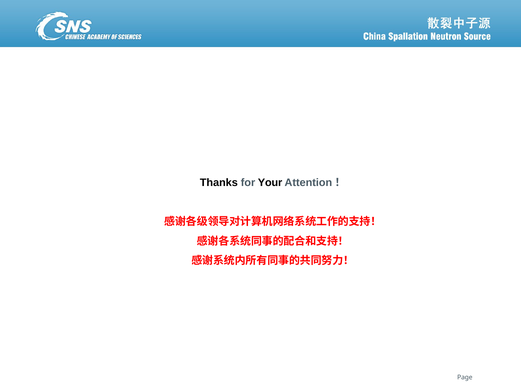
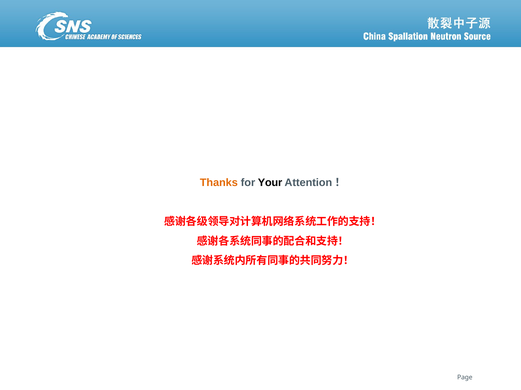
Thanks colour: black -> orange
